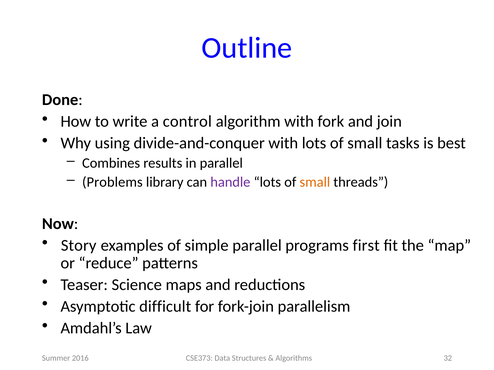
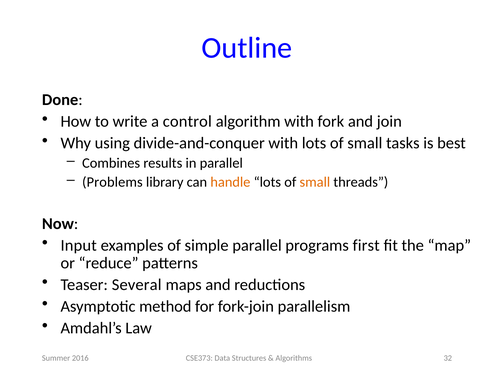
handle colour: purple -> orange
Story: Story -> Input
Science: Science -> Several
difficult: difficult -> method
